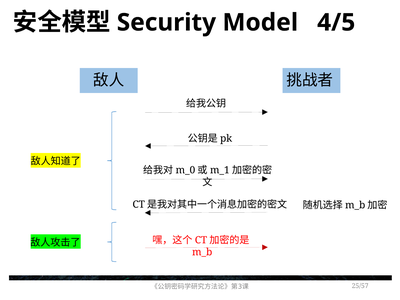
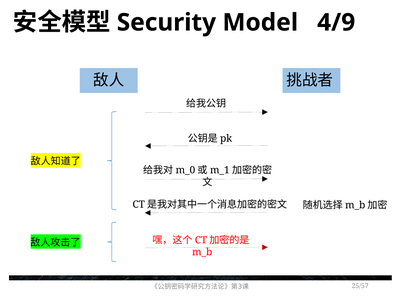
4/5: 4/5 -> 4/9
